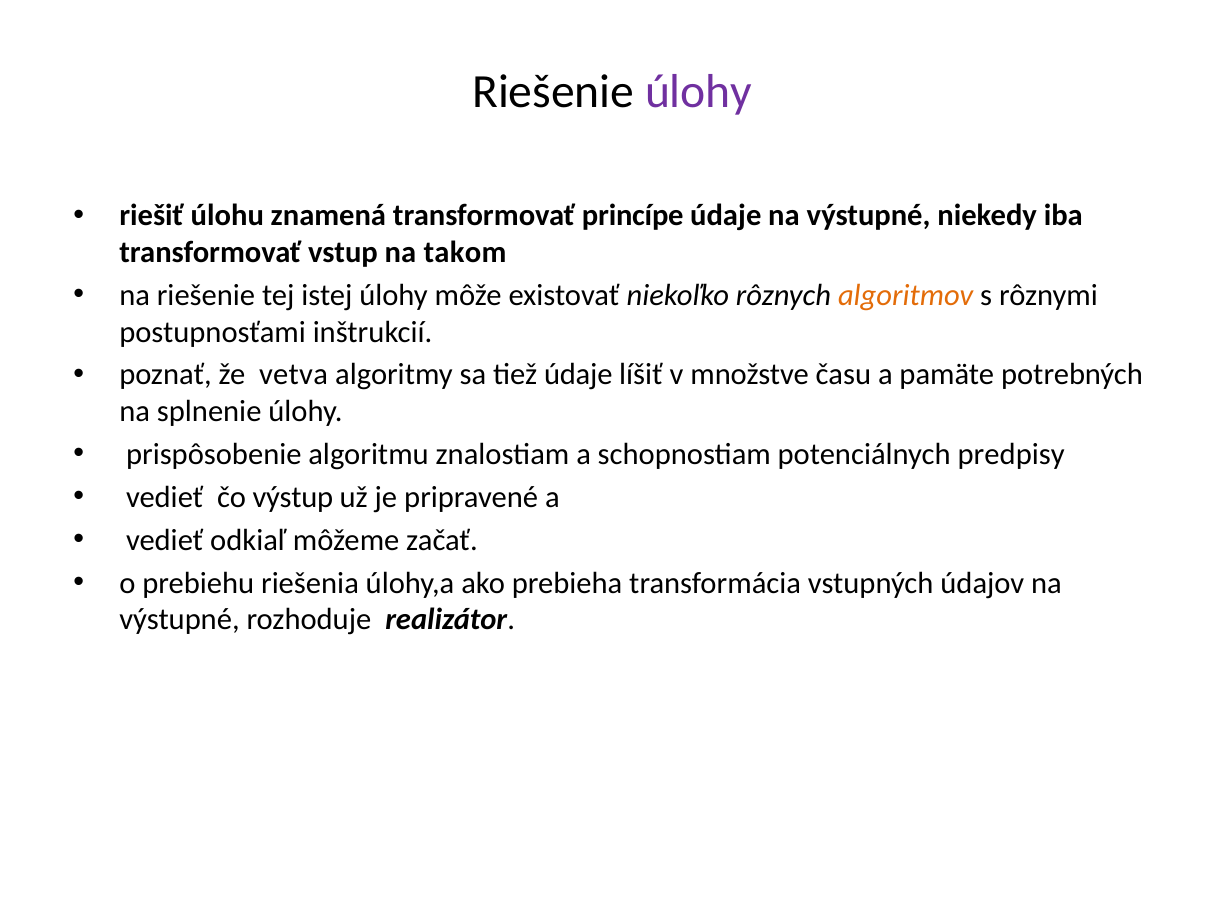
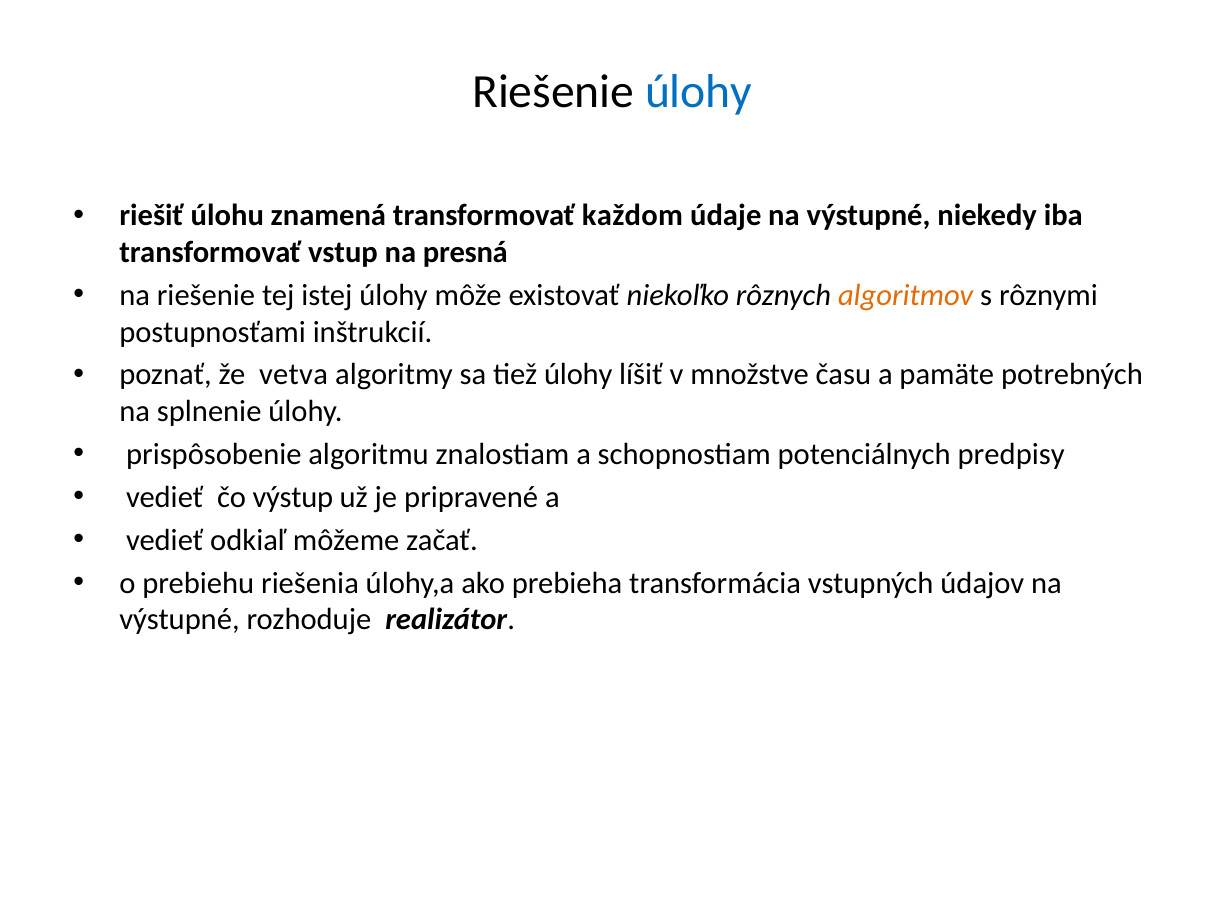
úlohy at (698, 92) colour: purple -> blue
princípe: princípe -> každom
takom: takom -> presná
tiež údaje: údaje -> úlohy
